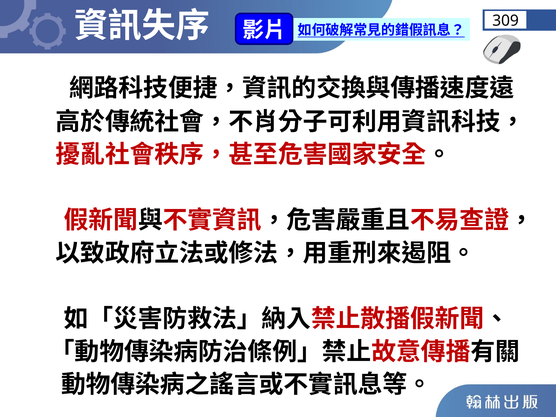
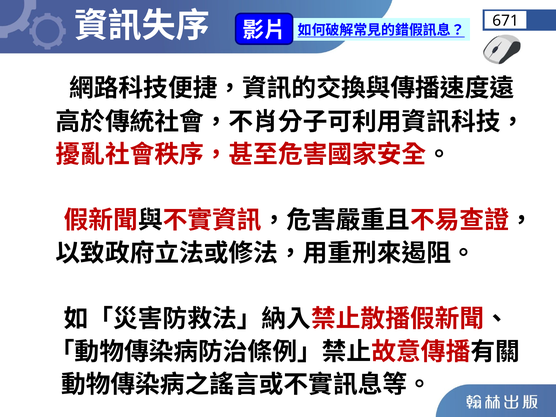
309: 309 -> 671
